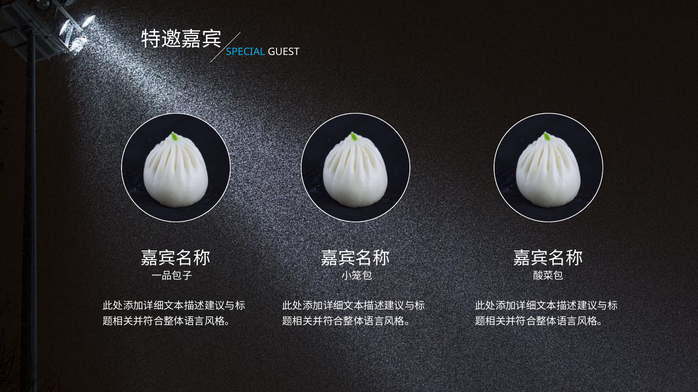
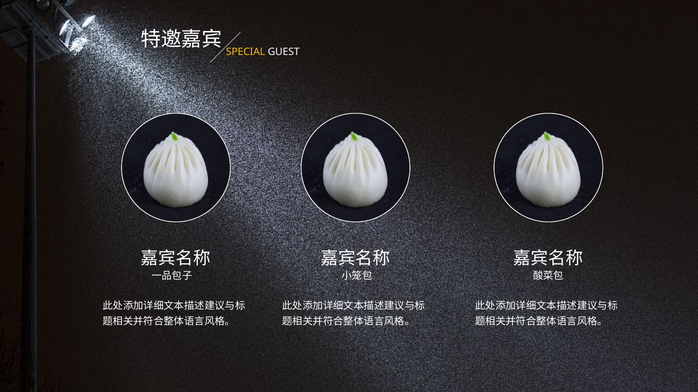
SPECIAL colour: light blue -> yellow
